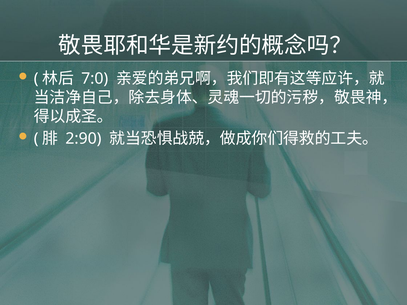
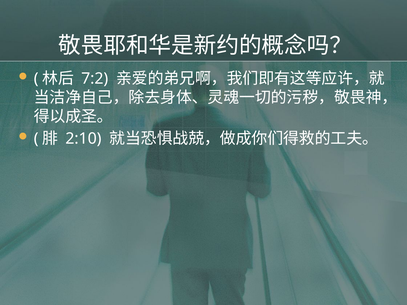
7:0: 7:0 -> 7:2
2:90: 2:90 -> 2:10
